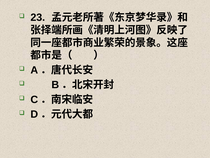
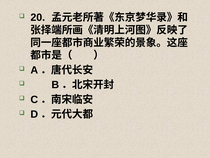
23: 23 -> 20
